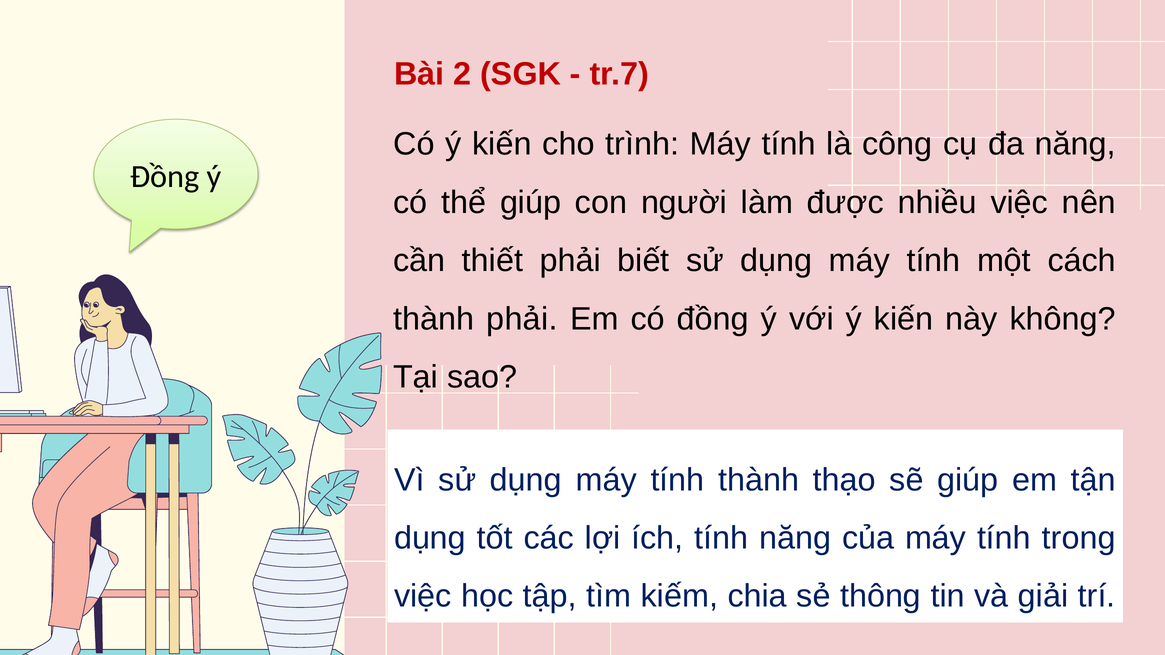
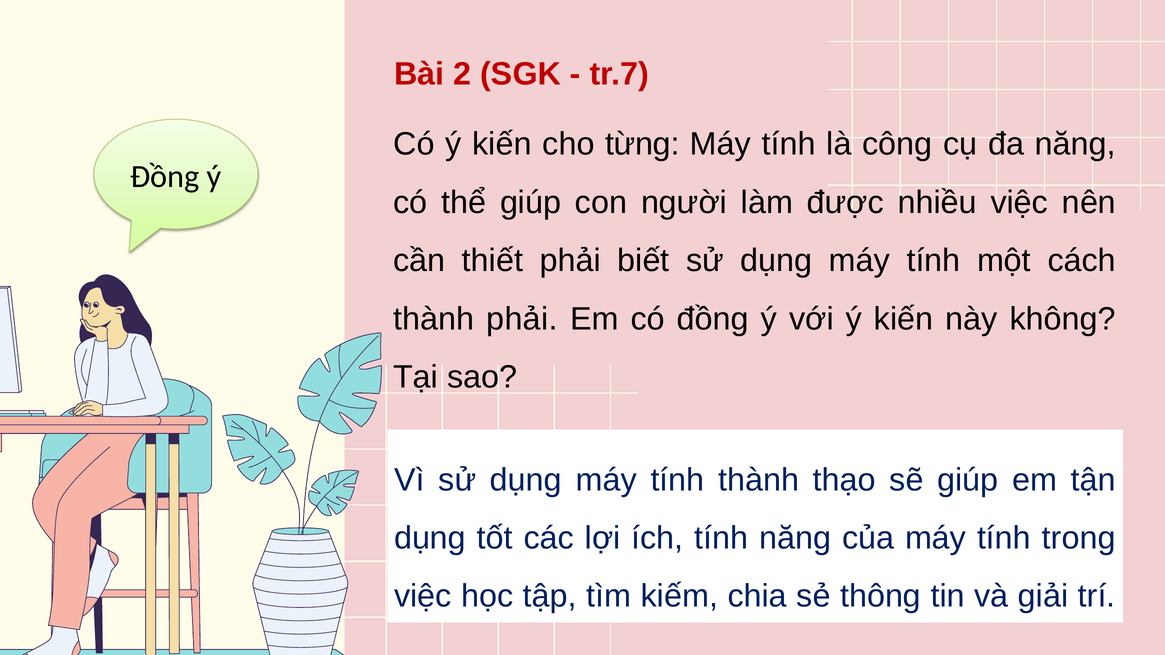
trình: trình -> từng
